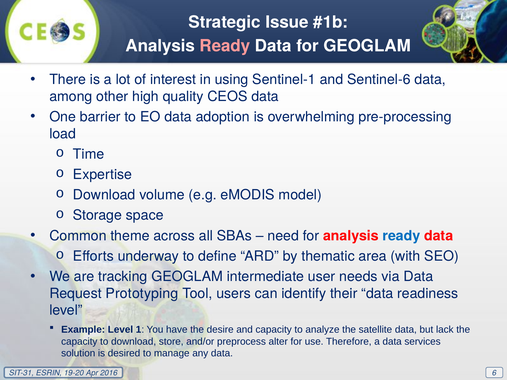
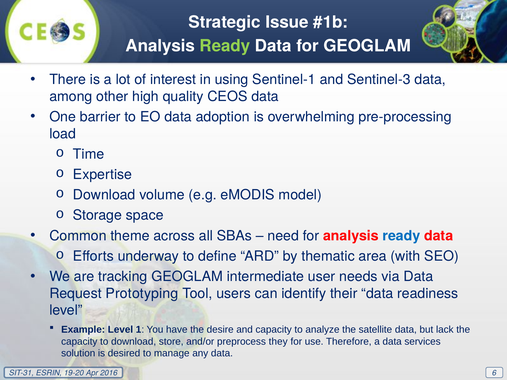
Ready at (225, 46) colour: pink -> light green
Sentinel-6: Sentinel-6 -> Sentinel-3
alter: alter -> they
